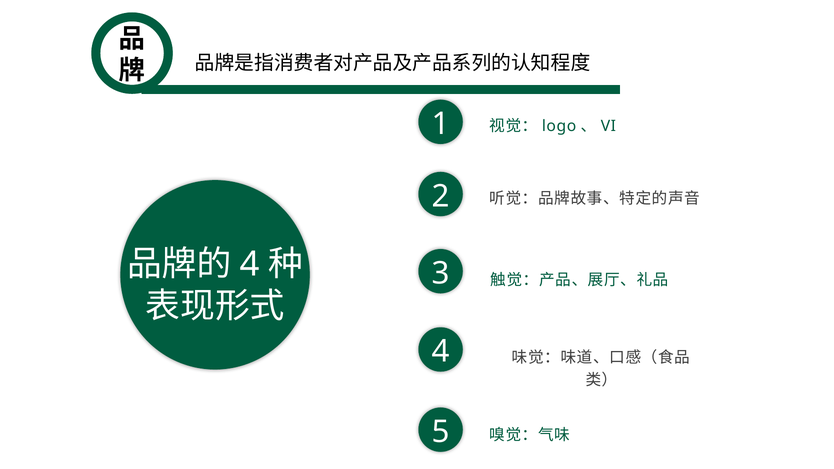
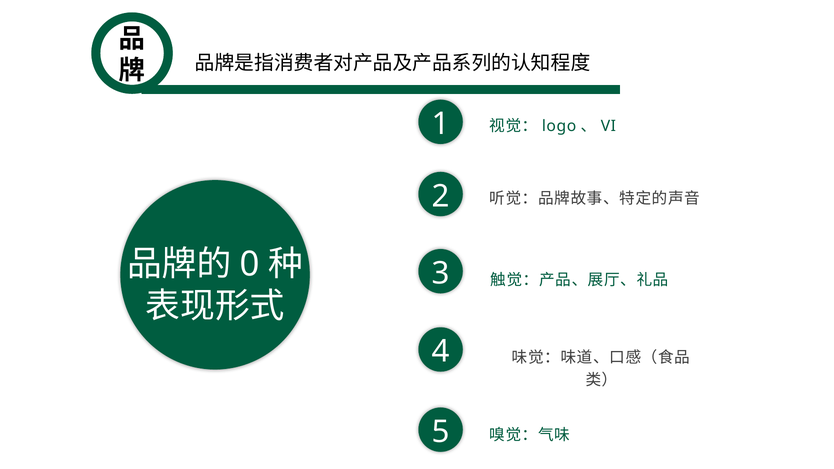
4 at (250, 264): 4 -> 0
